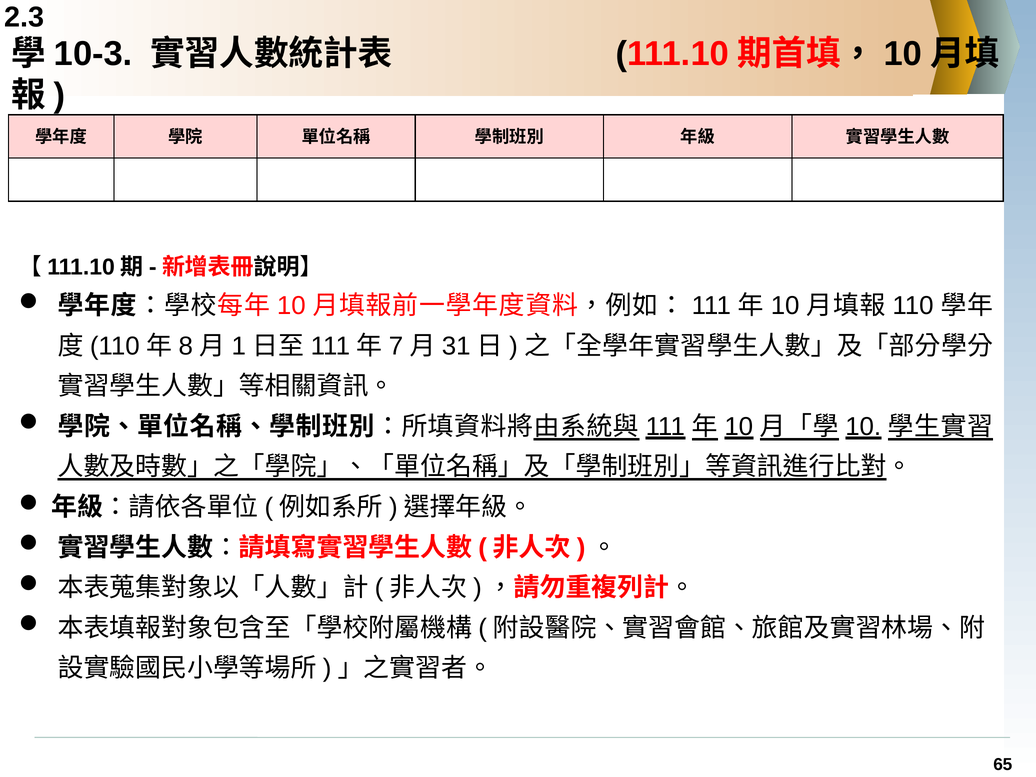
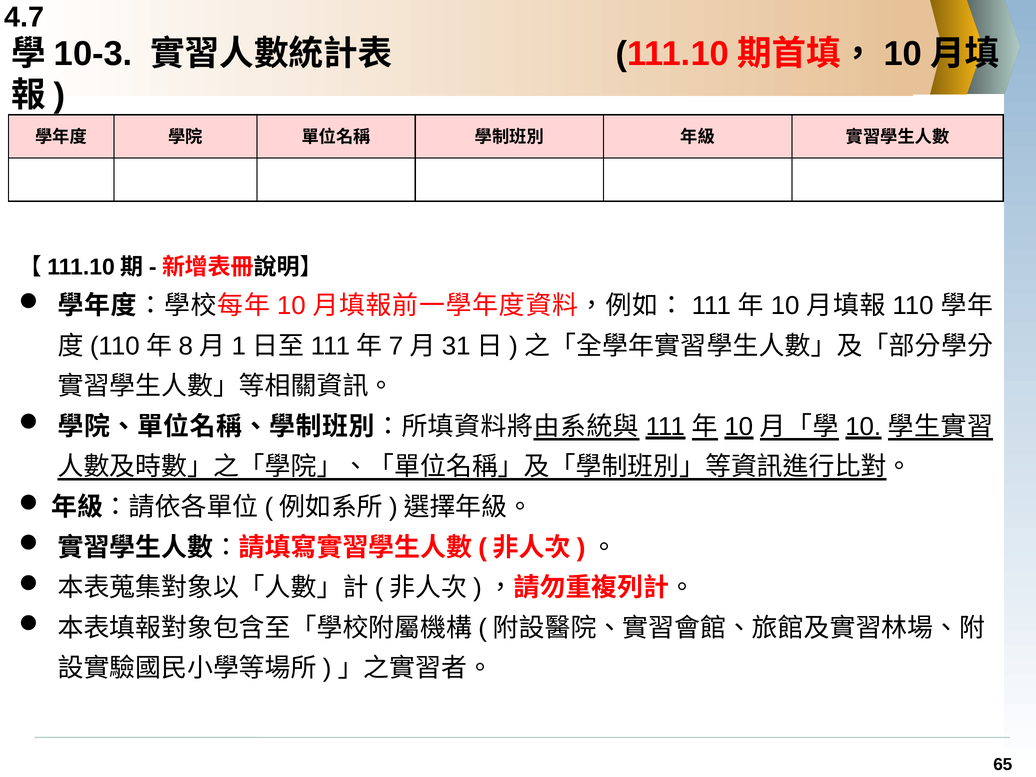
2.3: 2.3 -> 4.7
